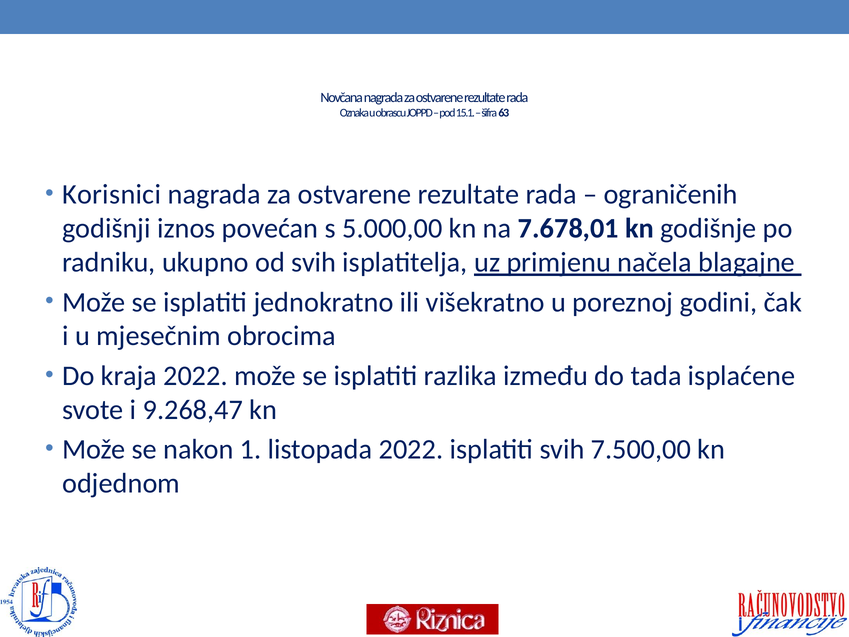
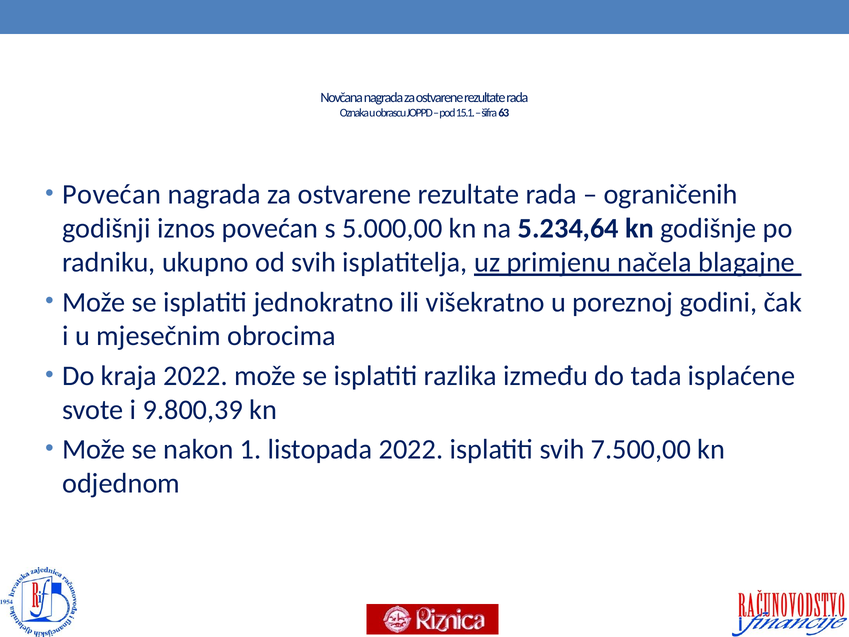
Korisnici at (112, 195): Korisnici -> Povećan
7.678,01: 7.678,01 -> 5.234,64
9.268,47: 9.268,47 -> 9.800,39
